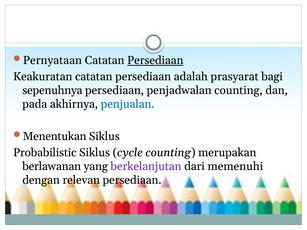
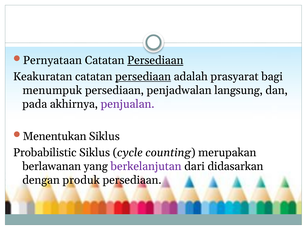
persediaan at (143, 77) underline: none -> present
sepenuhnya: sepenuhnya -> menumpuk
penjadwalan counting: counting -> langsung
penjualan colour: blue -> purple
memenuhi: memenuhi -> didasarkan
relevan: relevan -> produk
